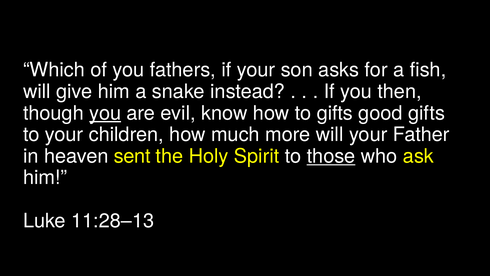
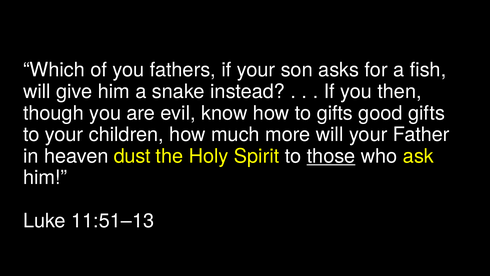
you at (105, 113) underline: present -> none
sent: sent -> dust
11:28–13: 11:28–13 -> 11:51–13
